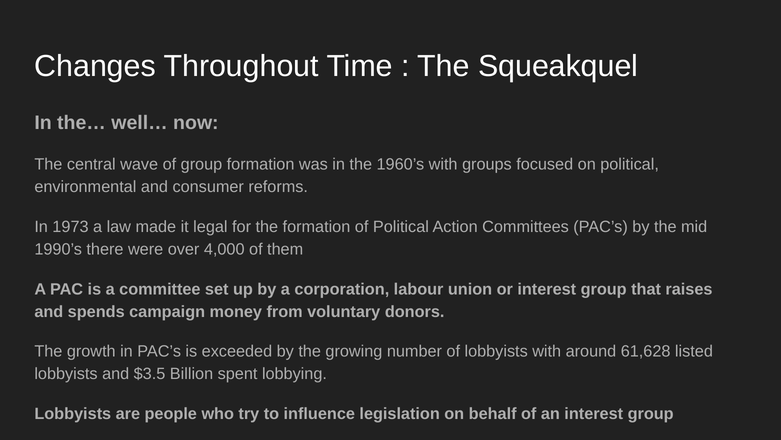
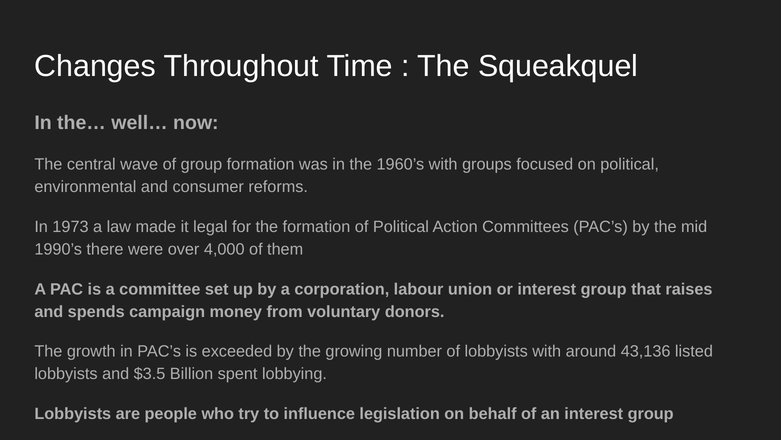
61,628: 61,628 -> 43,136
